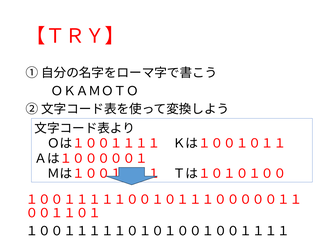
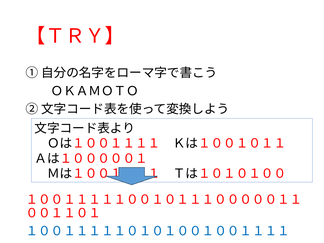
１００１１１１１０１０１００１００１１１１ colour: black -> blue
